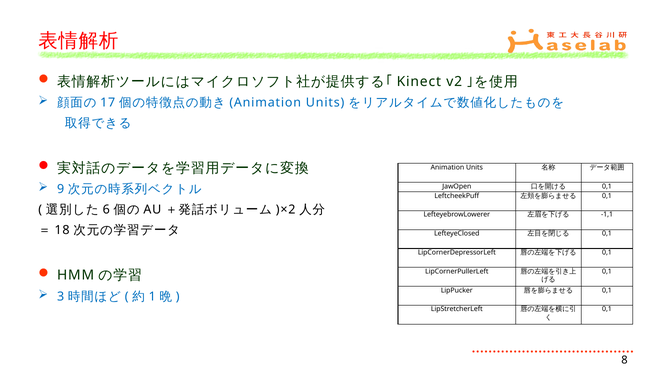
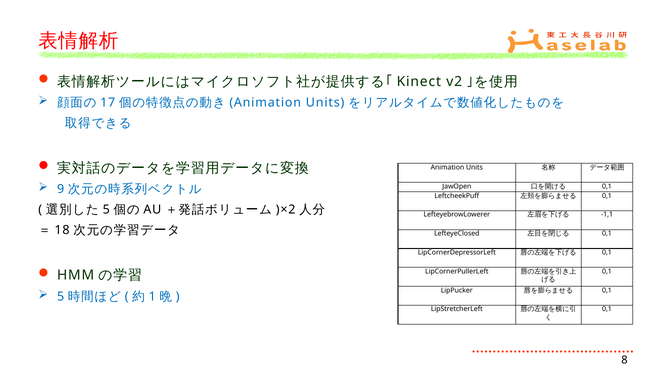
6 at (106, 210): 6 -> 5
3 at (61, 296): 3 -> 5
